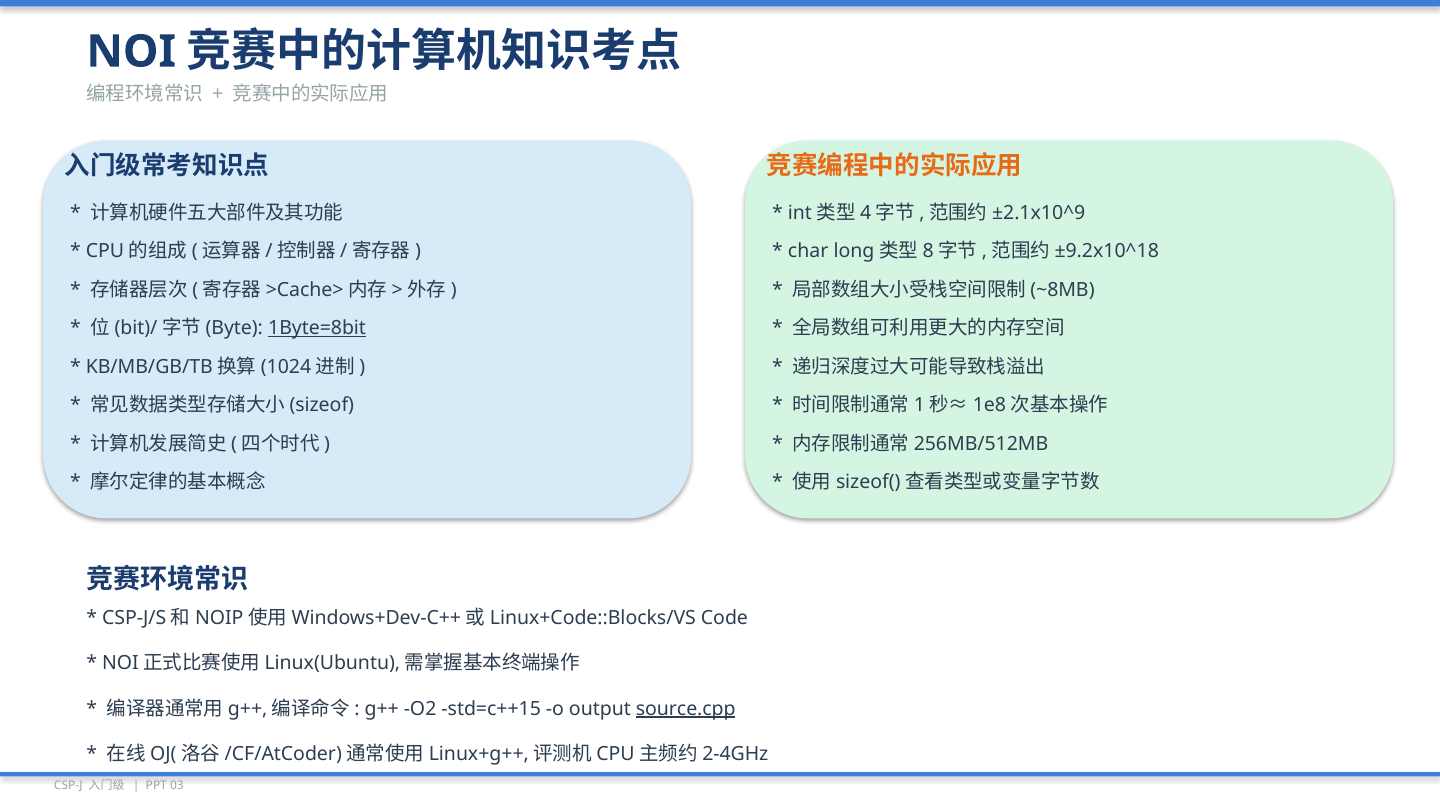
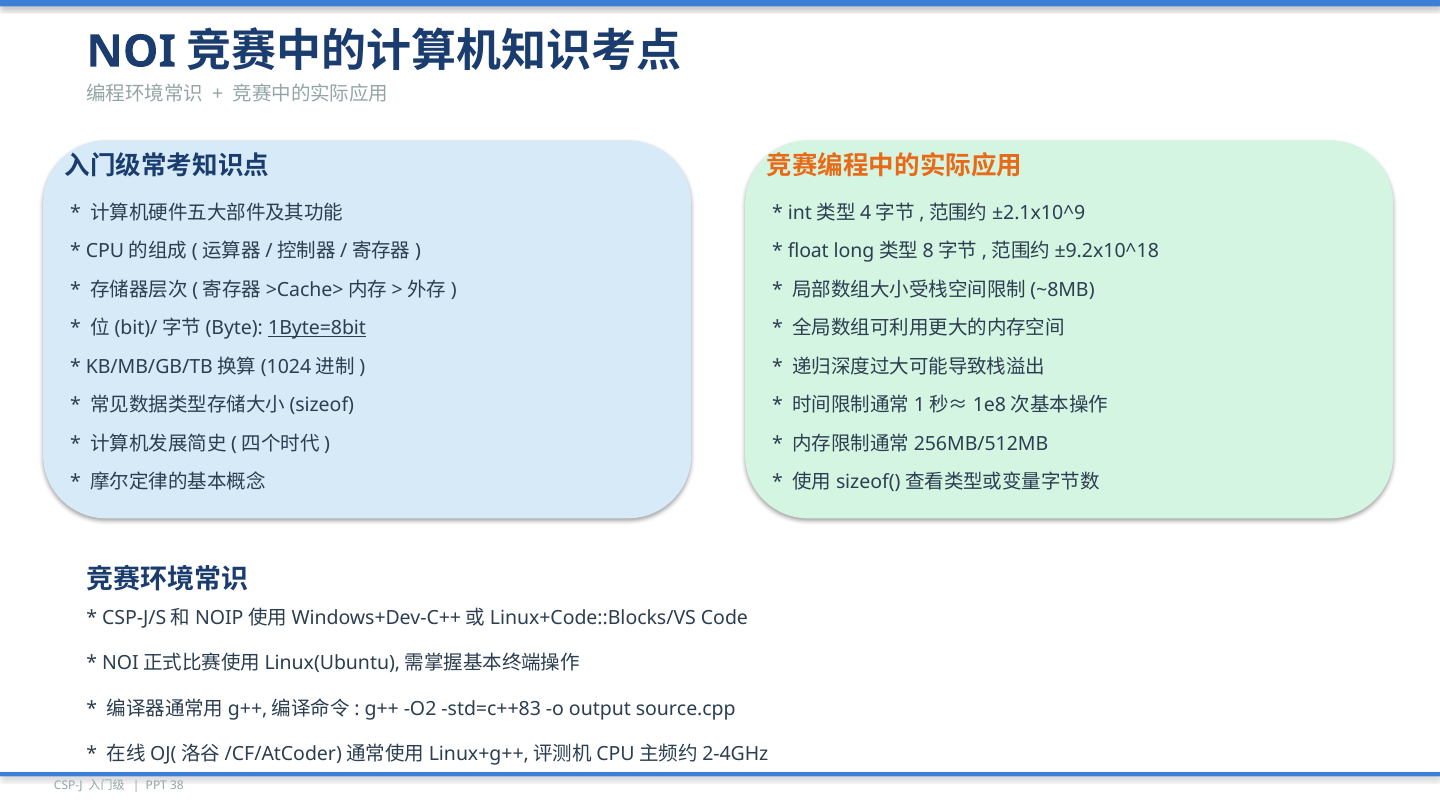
char: char -> float
std=c++15: std=c++15 -> std=c++83
source.cpp underline: present -> none
03: 03 -> 38
